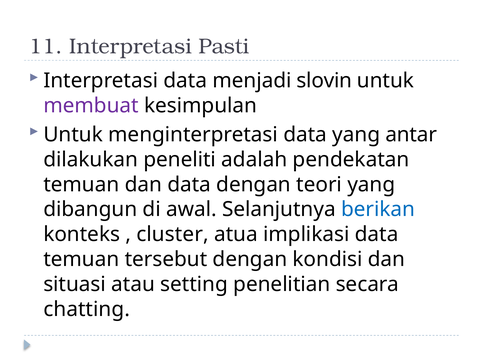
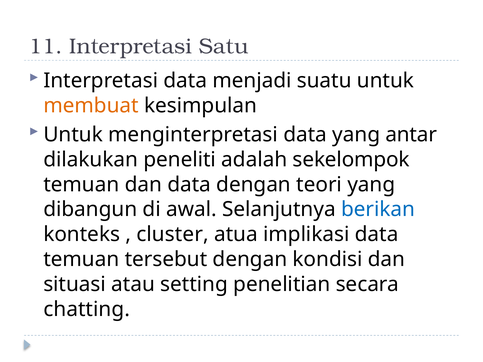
Pasti: Pasti -> Satu
slovin: slovin -> suatu
membuat colour: purple -> orange
pendekatan: pendekatan -> sekelompok
